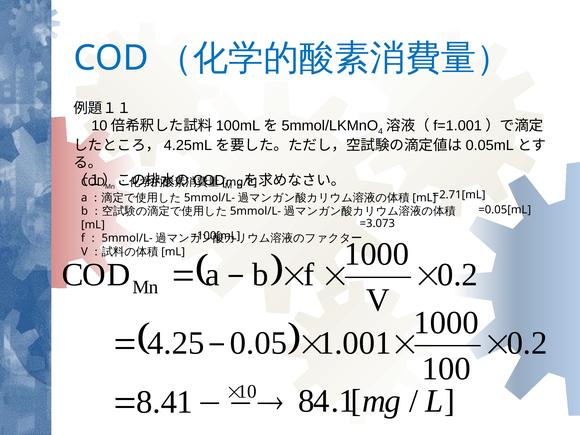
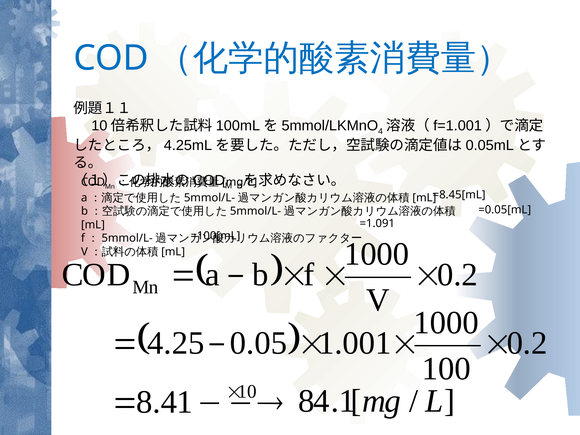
=2.71[mL: =2.71[mL -> =8.45[mL
=3.073: =3.073 -> =1.091
